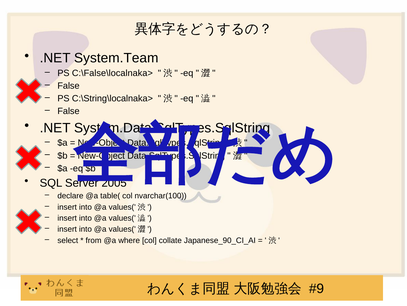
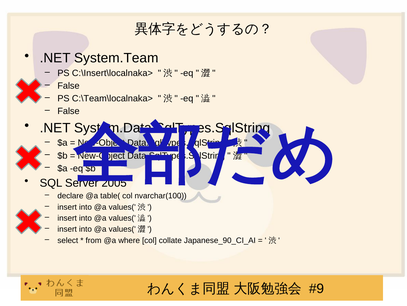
C:\False\localnaka>: C:\False\localnaka> -> C:\Insert\localnaka>
C:\String\localnaka>: C:\String\localnaka> -> C:\Team\localnaka>
